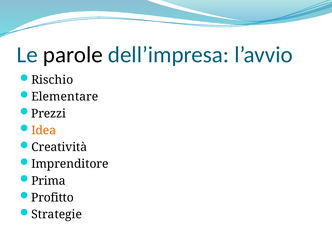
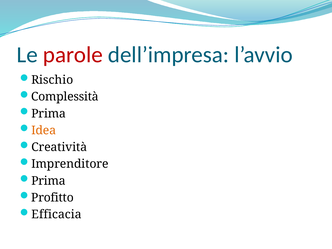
parole colour: black -> red
Elementare: Elementare -> Complessità
Prezzi at (49, 114): Prezzi -> Prima
Strategie: Strategie -> Efficacia
